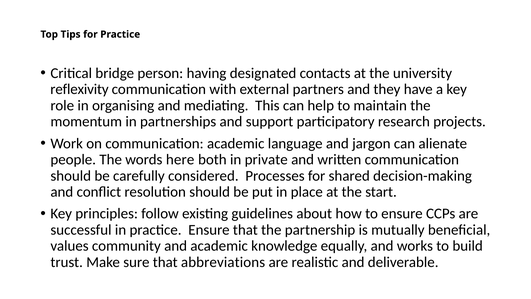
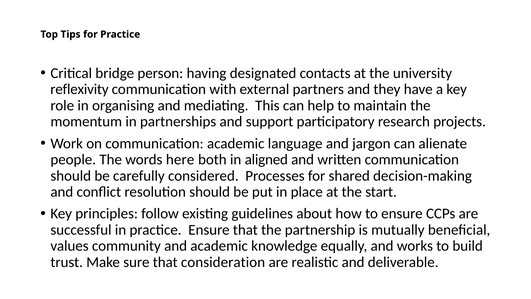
private: private -> aligned
abbreviations: abbreviations -> consideration
